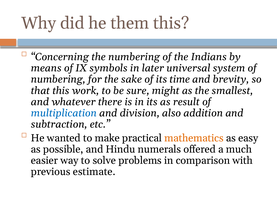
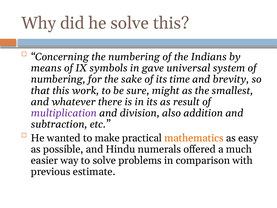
he them: them -> solve
later: later -> gave
multiplication colour: blue -> purple
